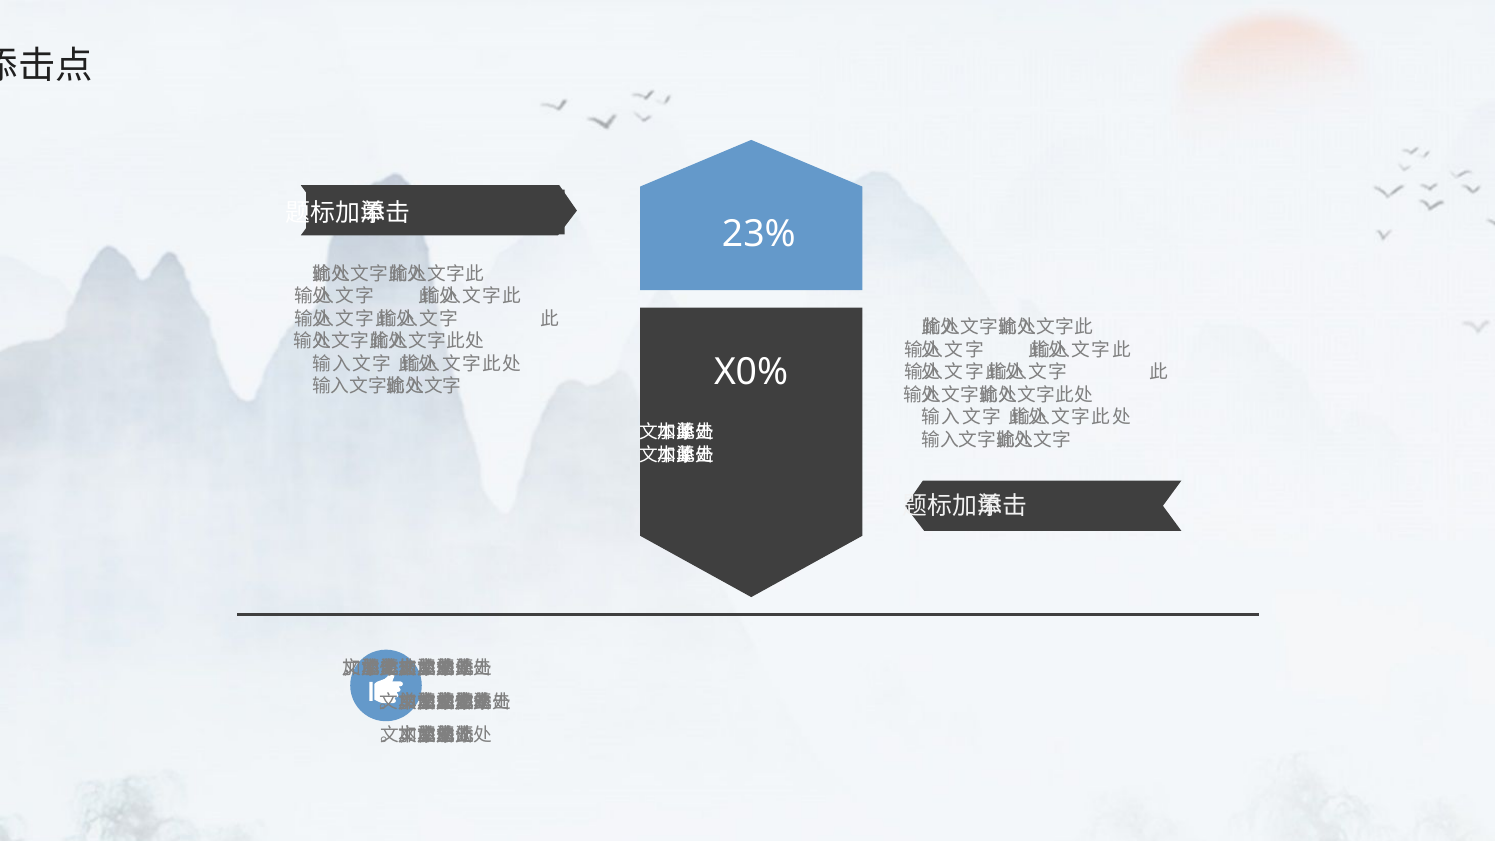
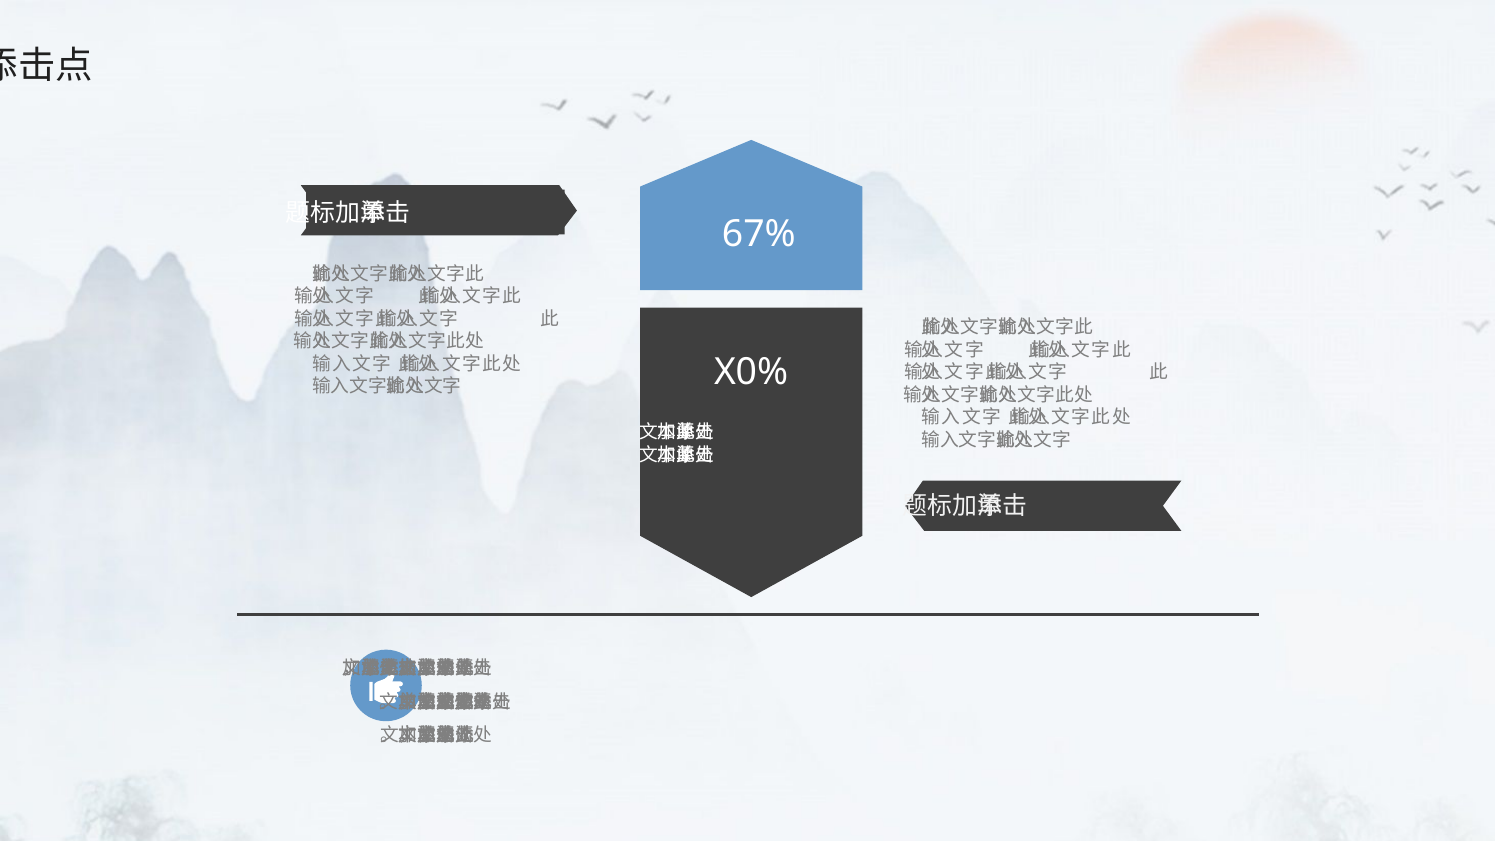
23%: 23% -> 67%
